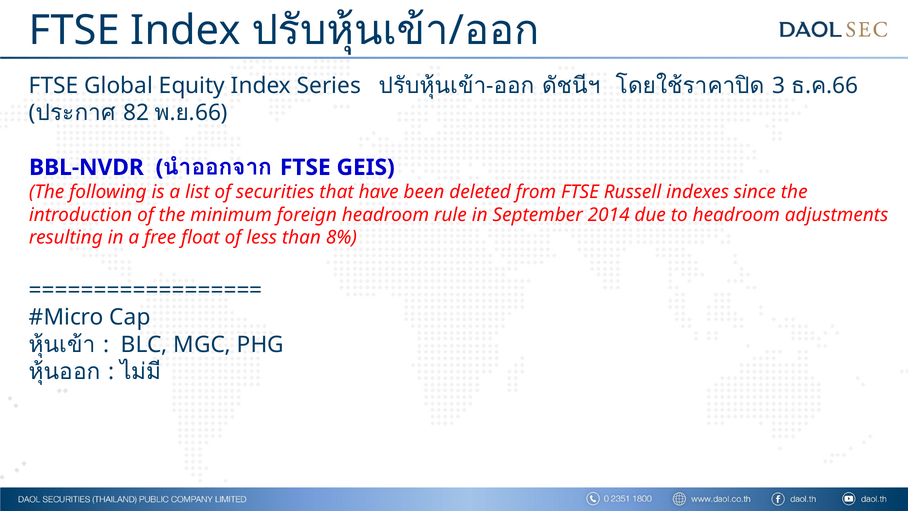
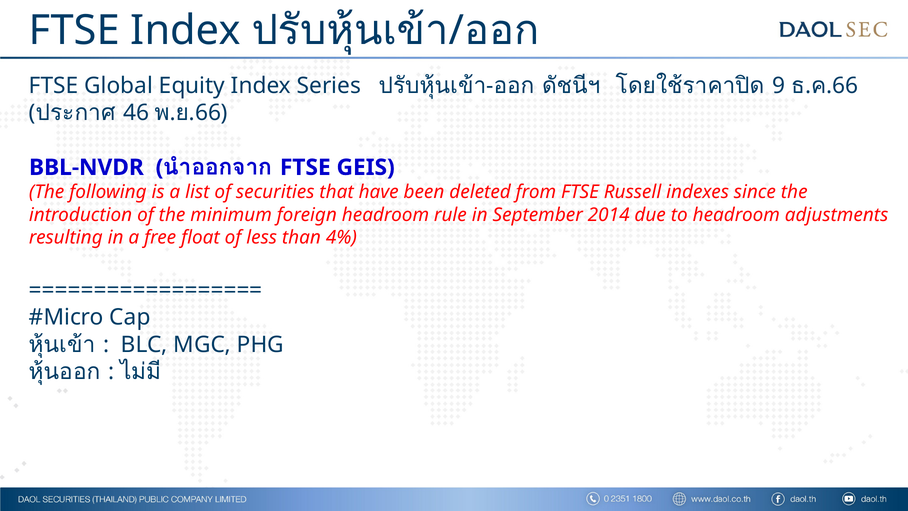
3: 3 -> 9
82: 82 -> 46
8%: 8% -> 4%
